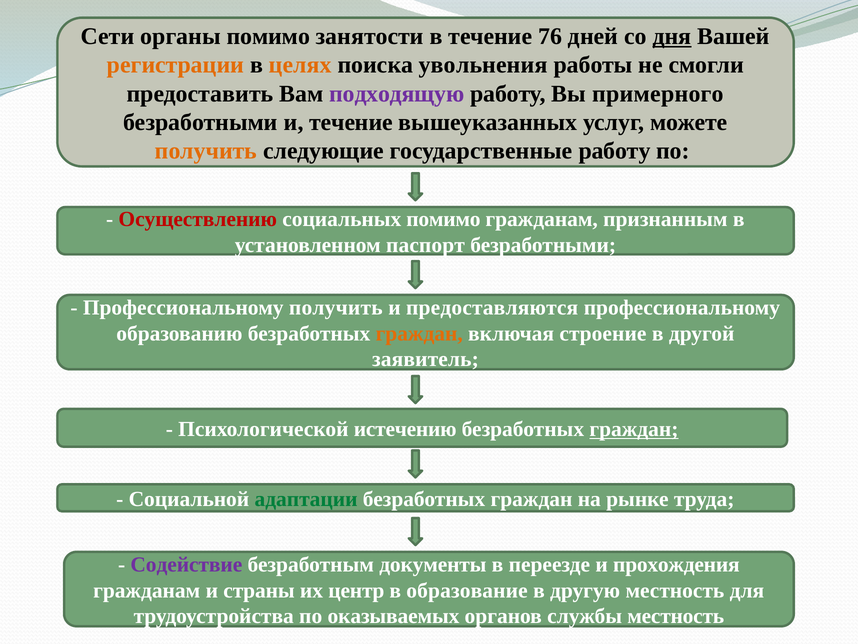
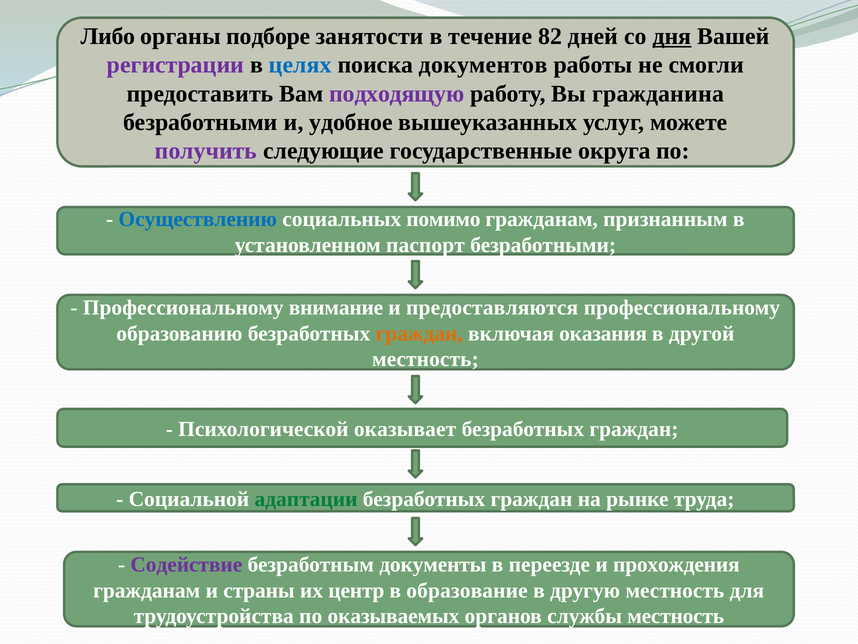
Сети: Сети -> Либо
органы помимо: помимо -> подборе
76: 76 -> 82
регистрации colour: orange -> purple
целях colour: orange -> blue
увольнения: увольнения -> документов
примерного: примерного -> гражданина
и течение: течение -> удобное
получить at (206, 151) colour: orange -> purple
государственные работу: работу -> округа
Осуществлению colour: red -> blue
Профессиональному получить: получить -> внимание
строение: строение -> оказания
заявитель at (425, 359): заявитель -> местность
истечению: истечению -> оказывает
граждан at (634, 429) underline: present -> none
